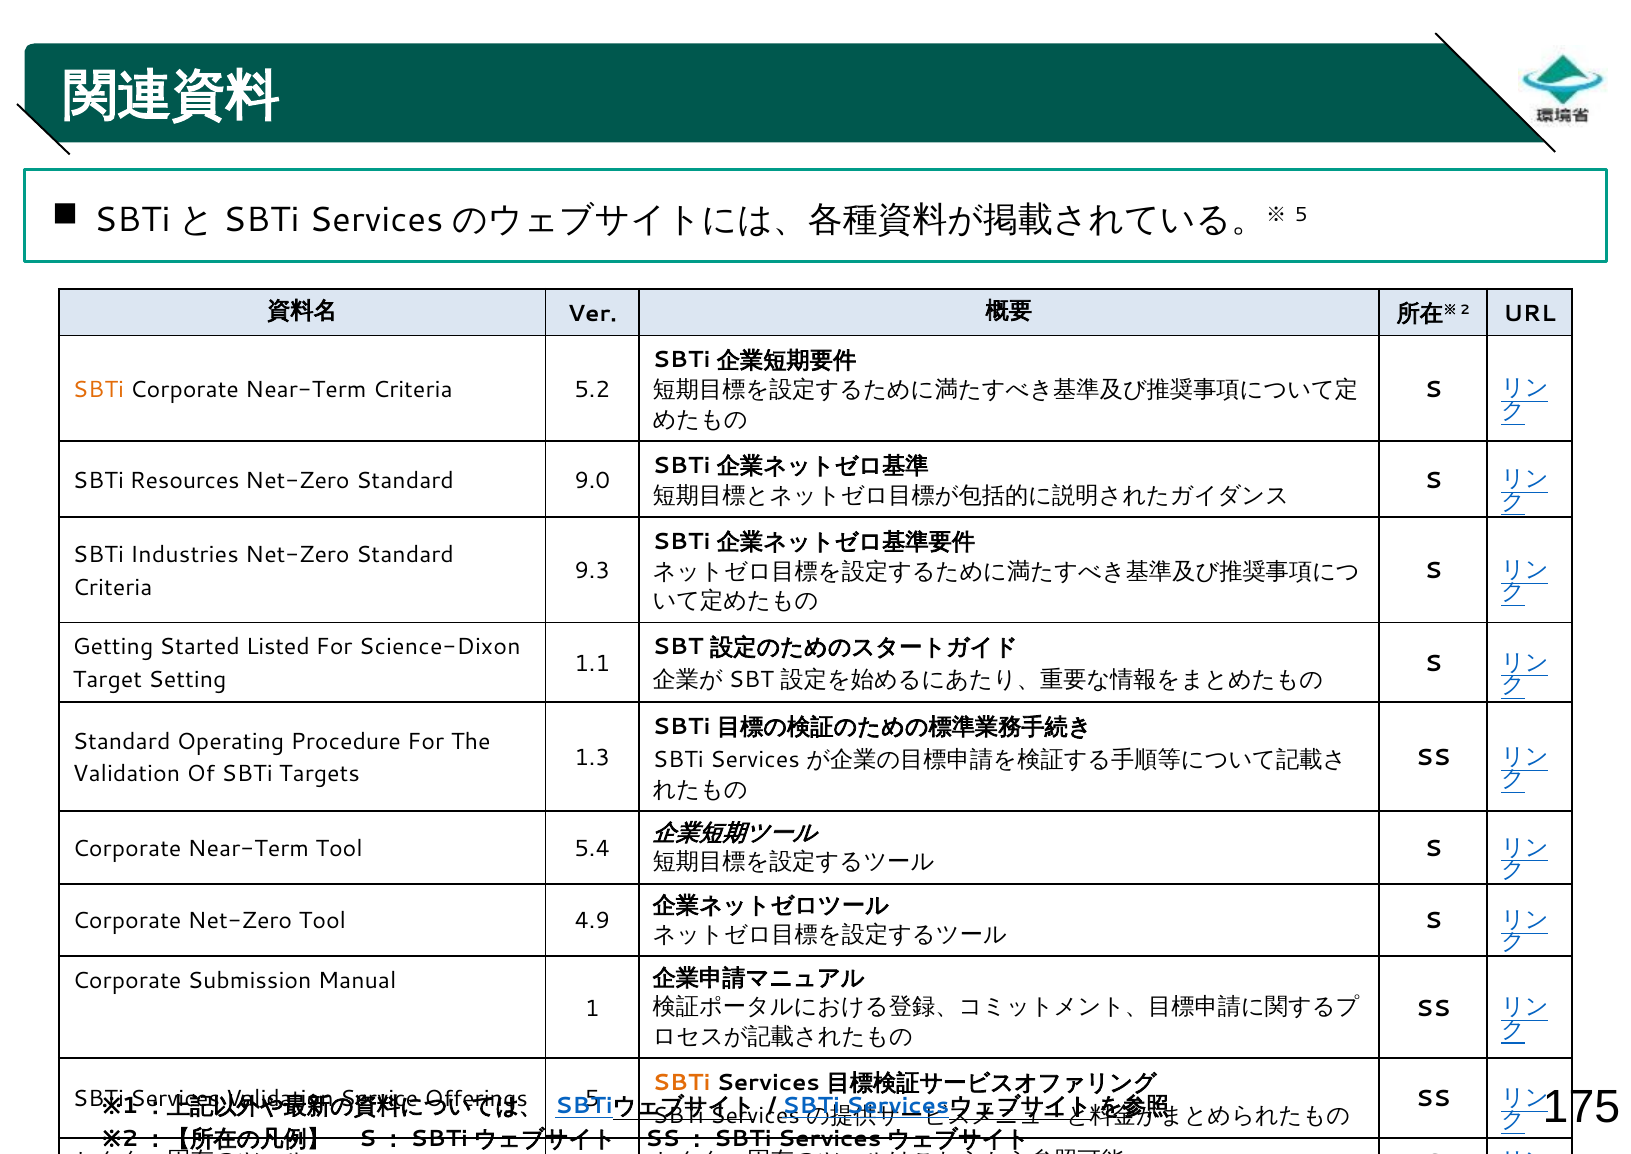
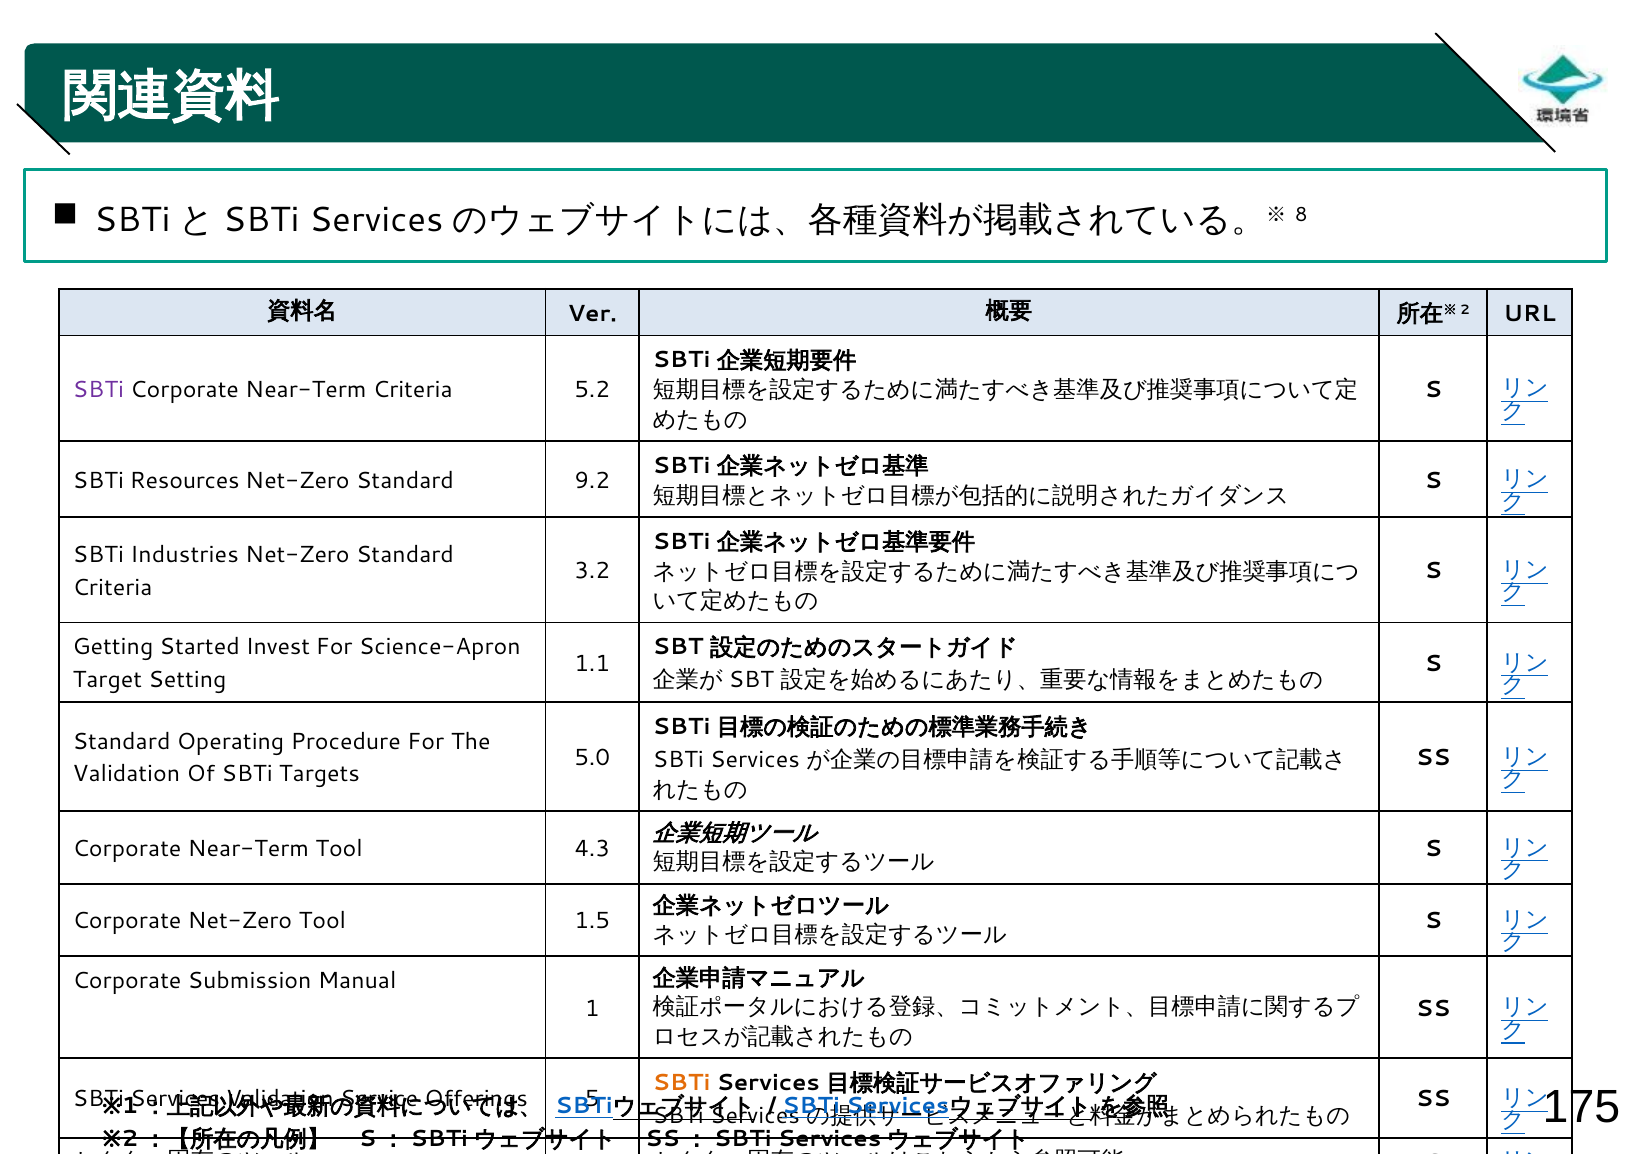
5 at (1301, 215): 5 -> 8
SBTi at (98, 389) colour: orange -> purple
9.0: 9.0 -> 9.2
9.3: 9.3 -> 3.2
Listed: Listed -> Invest
Science-Dixon: Science-Dixon -> Science-Apron
1.3: 1.3 -> 5.0
5.4: 5.4 -> 4.3
4.9: 4.9 -> 1.5
